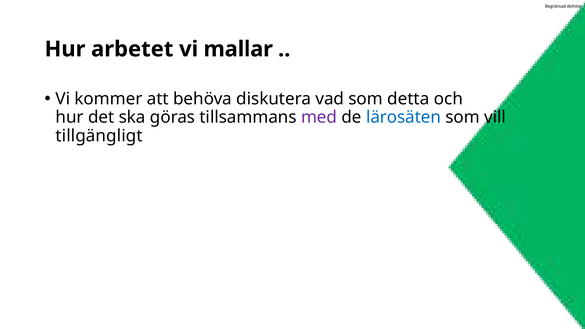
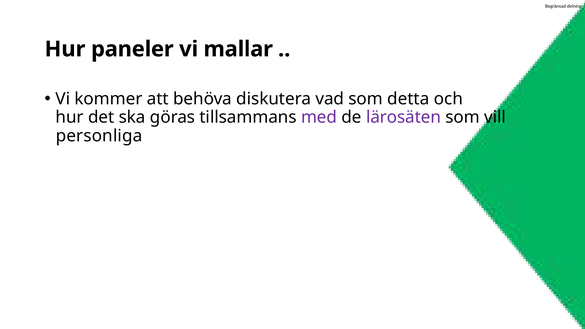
arbetet: arbetet -> paneler
lärosäten colour: blue -> purple
tillgängligt: tillgängligt -> personliga
